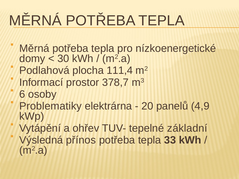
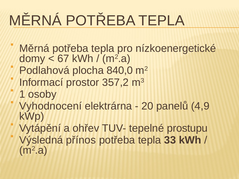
30: 30 -> 67
111,4: 111,4 -> 840,0
378,7: 378,7 -> 357,2
6: 6 -> 1
Problematiky: Problematiky -> Vyhodnocení
základní: základní -> prostupu
